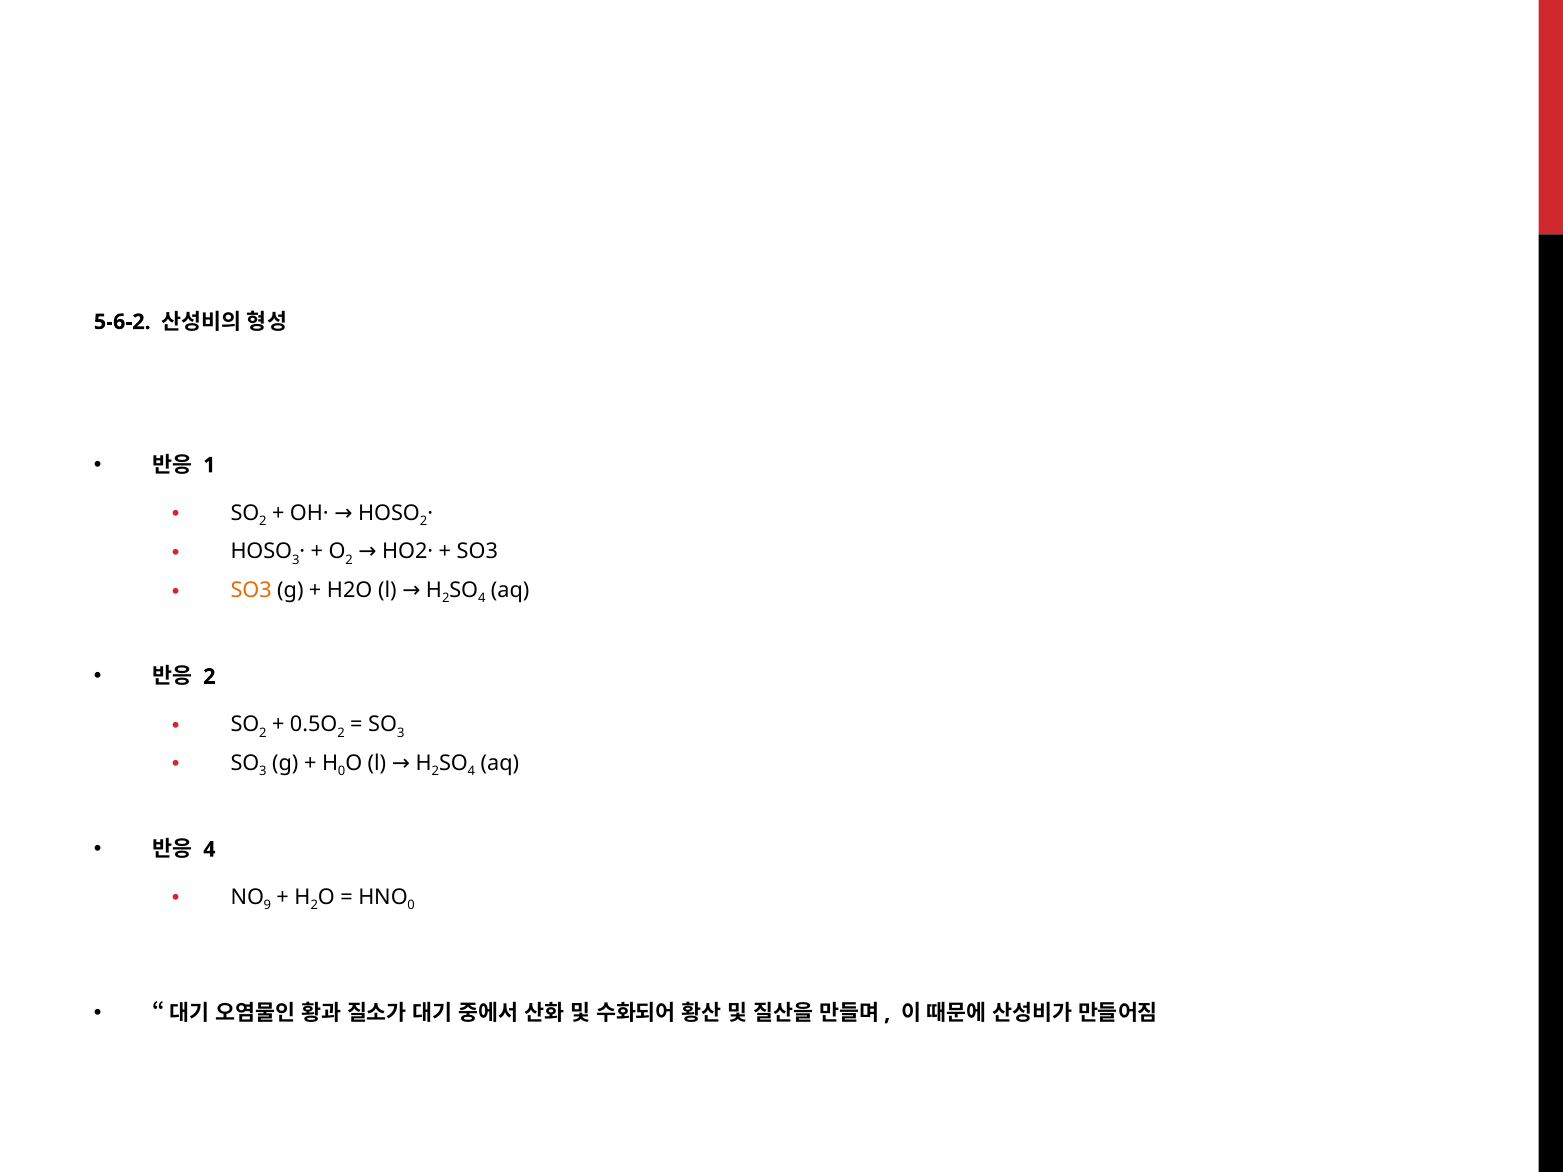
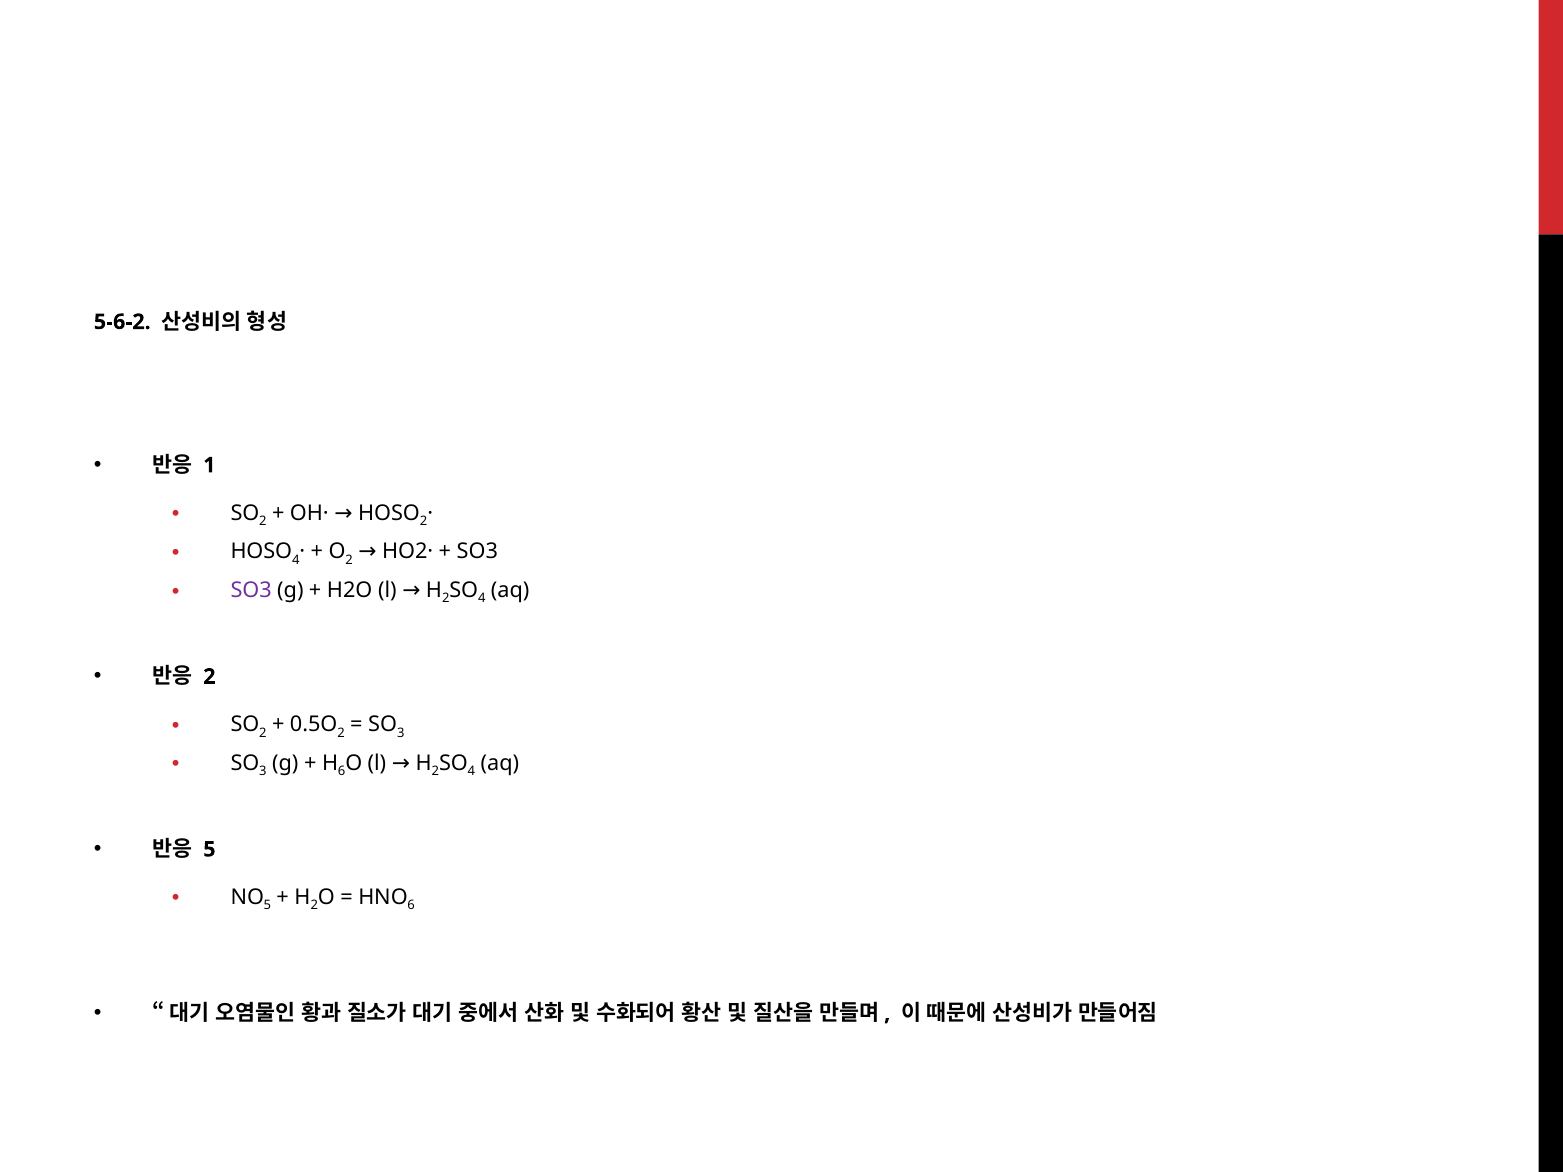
3 at (296, 560): 3 -> 4
SO3 at (251, 590) colour: orange -> purple
0 at (342, 772): 0 -> 6
4 at (209, 850): 4 -> 5
9 at (267, 906): 9 -> 5
0 at (411, 906): 0 -> 6
